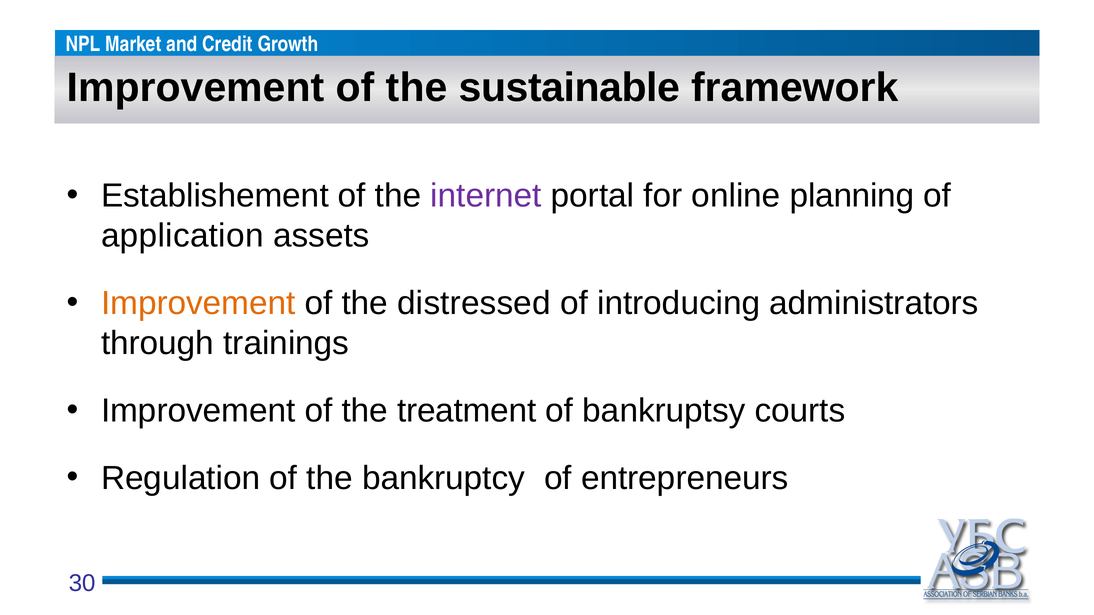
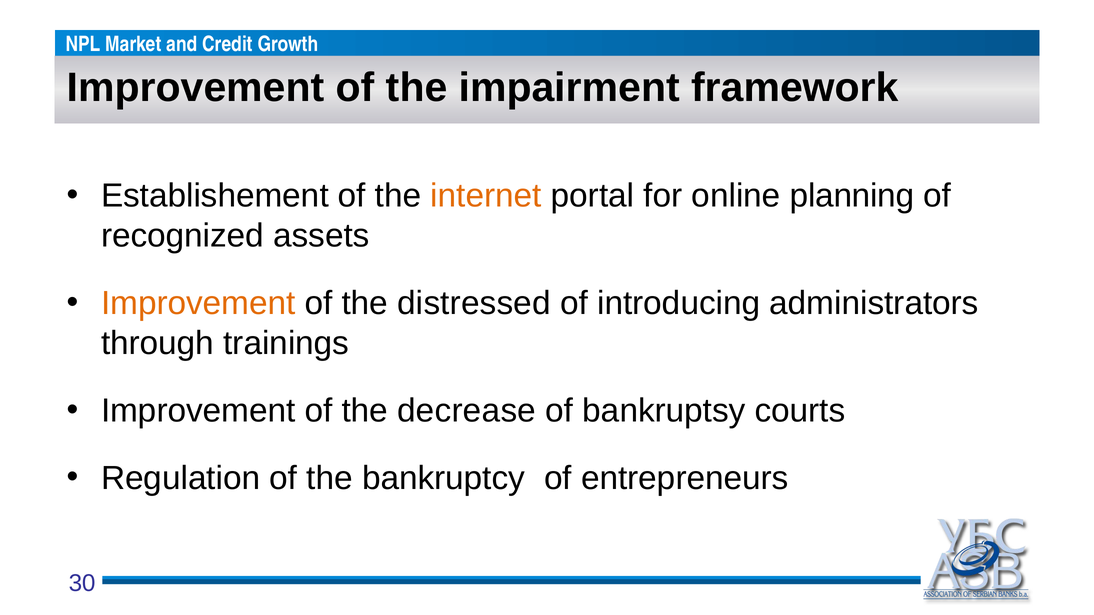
sustainable: sustainable -> impairment
internet colour: purple -> orange
application: application -> recognized
treatment: treatment -> decrease
